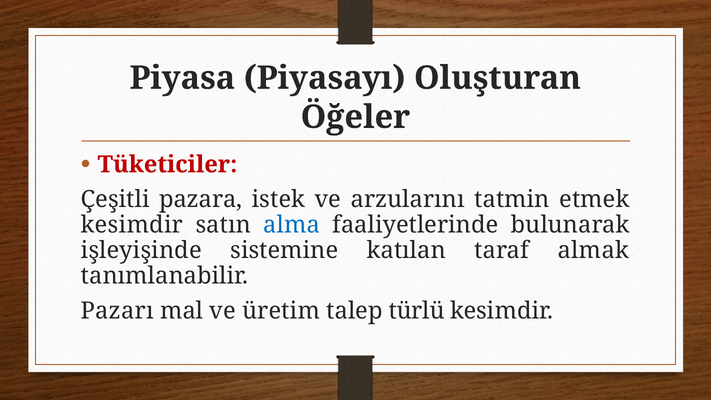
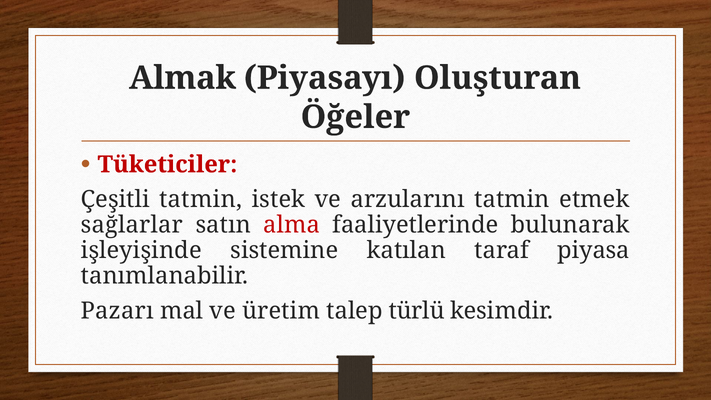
Piyasa: Piyasa -> Almak
Çeşitli pazara: pazara -> tatmin
kesimdir at (132, 225): kesimdir -> sağlarlar
alma colour: blue -> red
almak: almak -> piyasa
